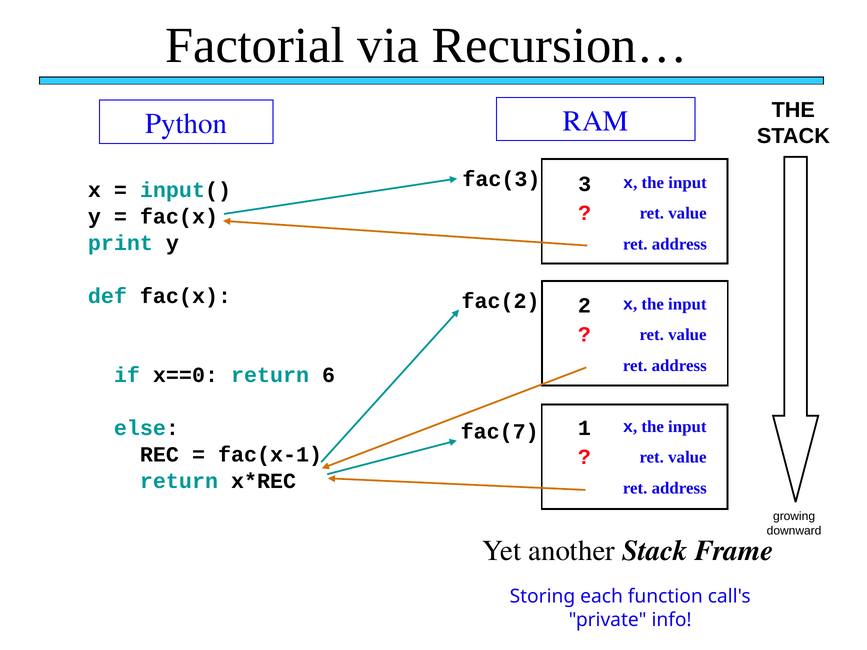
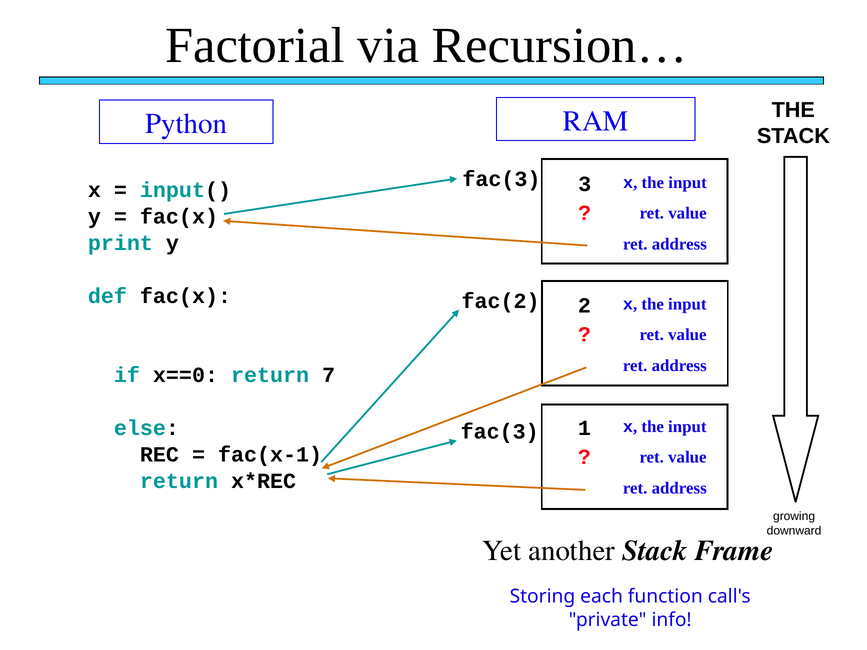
6: 6 -> 7
fac(7 at (500, 432): fac(7 -> fac(3
